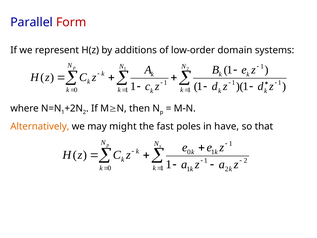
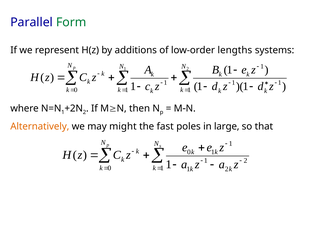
Form colour: red -> green
domain: domain -> lengths
have: have -> large
